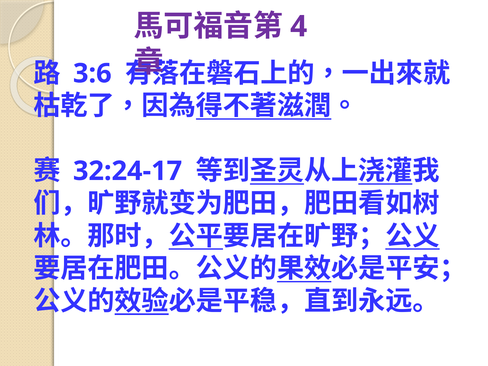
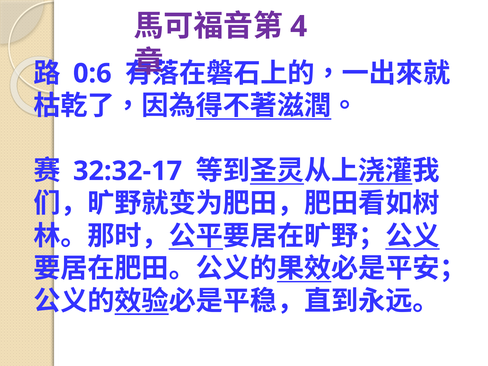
3:6: 3:6 -> 0:6
32:24-17: 32:24-17 -> 32:32-17
